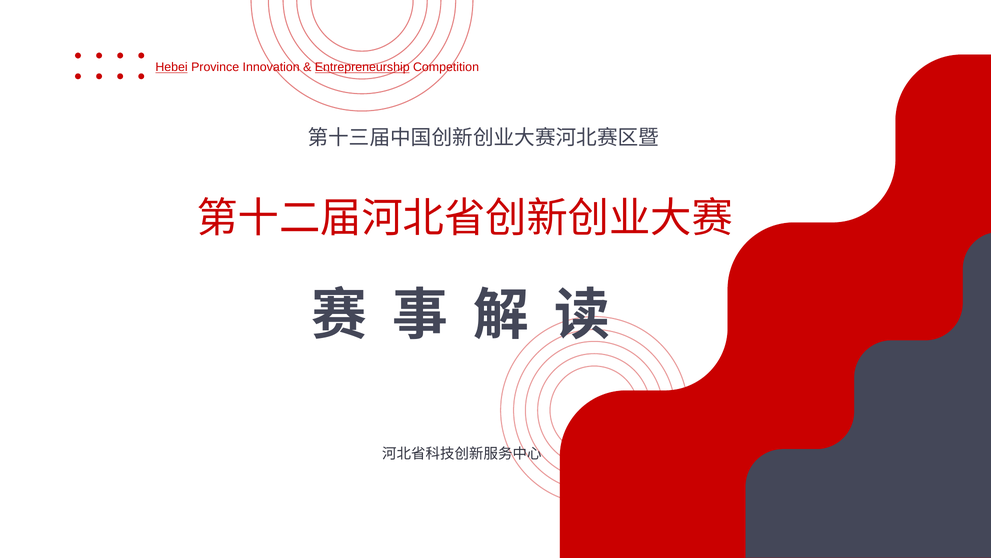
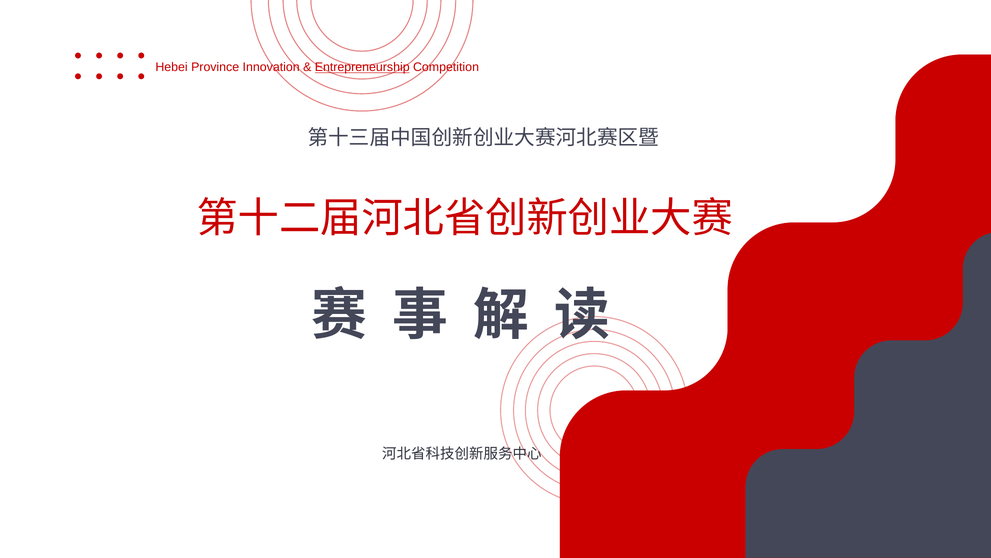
Hebei underline: present -> none
